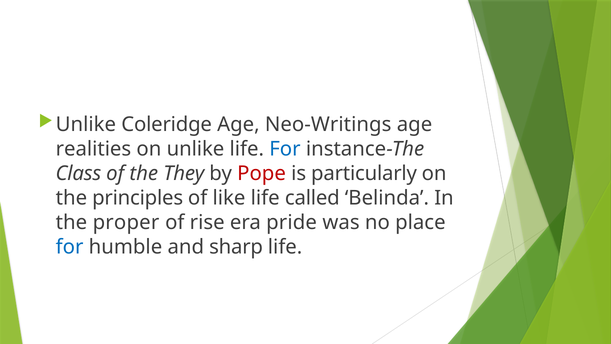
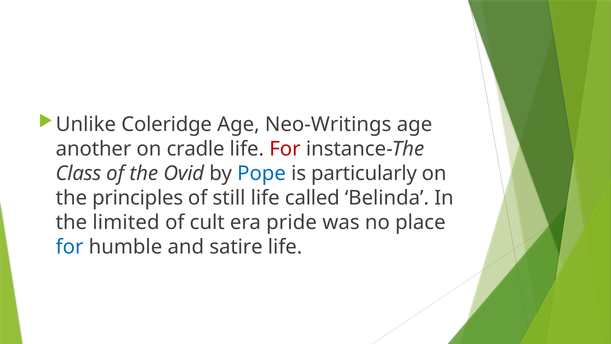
realities: realities -> another
on unlike: unlike -> cradle
For at (285, 149) colour: blue -> red
They: They -> Ovid
Pope colour: red -> blue
like: like -> still
proper: proper -> limited
rise: rise -> cult
sharp: sharp -> satire
